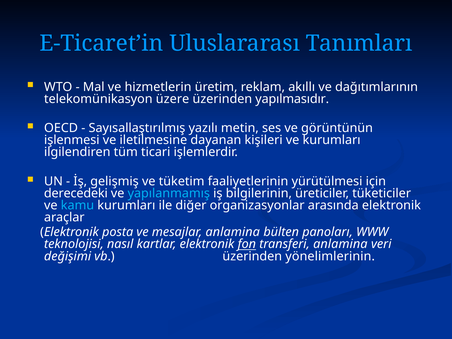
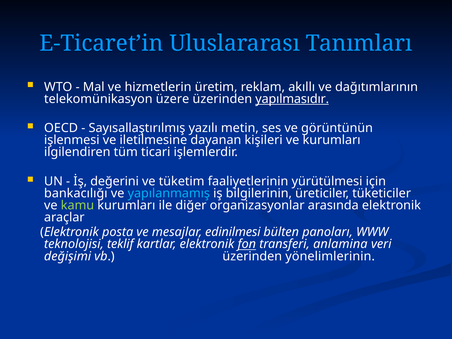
yapılmasıdır underline: none -> present
gelişmiş: gelişmiş -> değerini
derecedeki: derecedeki -> bankacılığı
kamu colour: light blue -> light green
mesajlar anlamina: anlamina -> edinilmesi
nasıl: nasıl -> teklif
